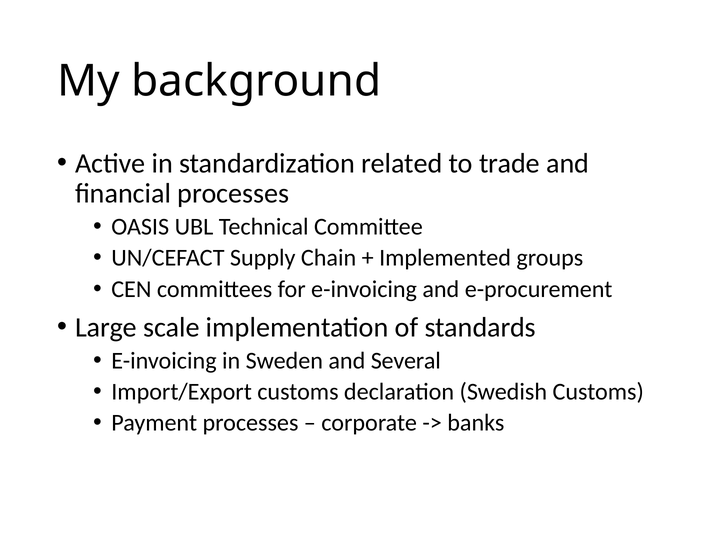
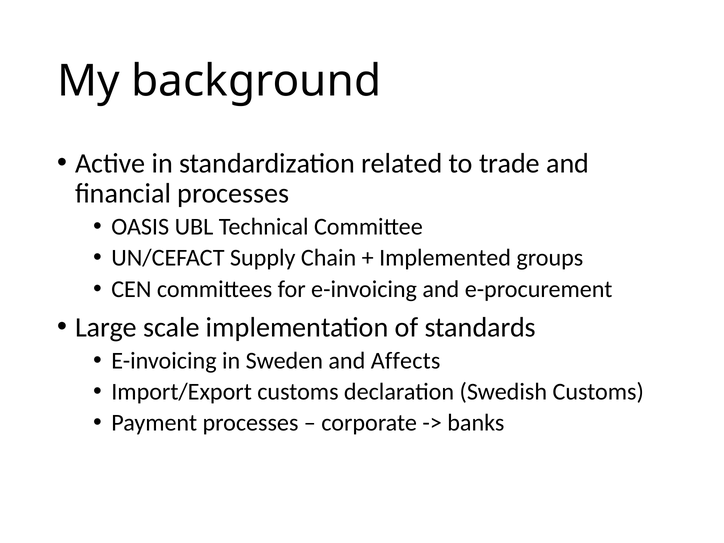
Several: Several -> Affects
